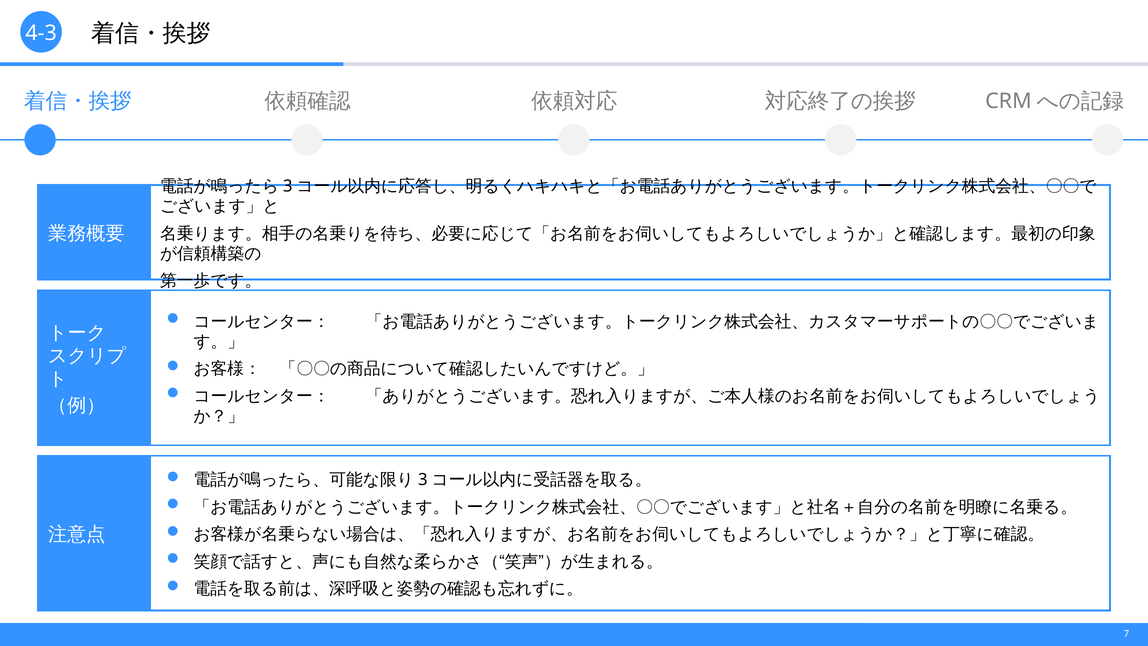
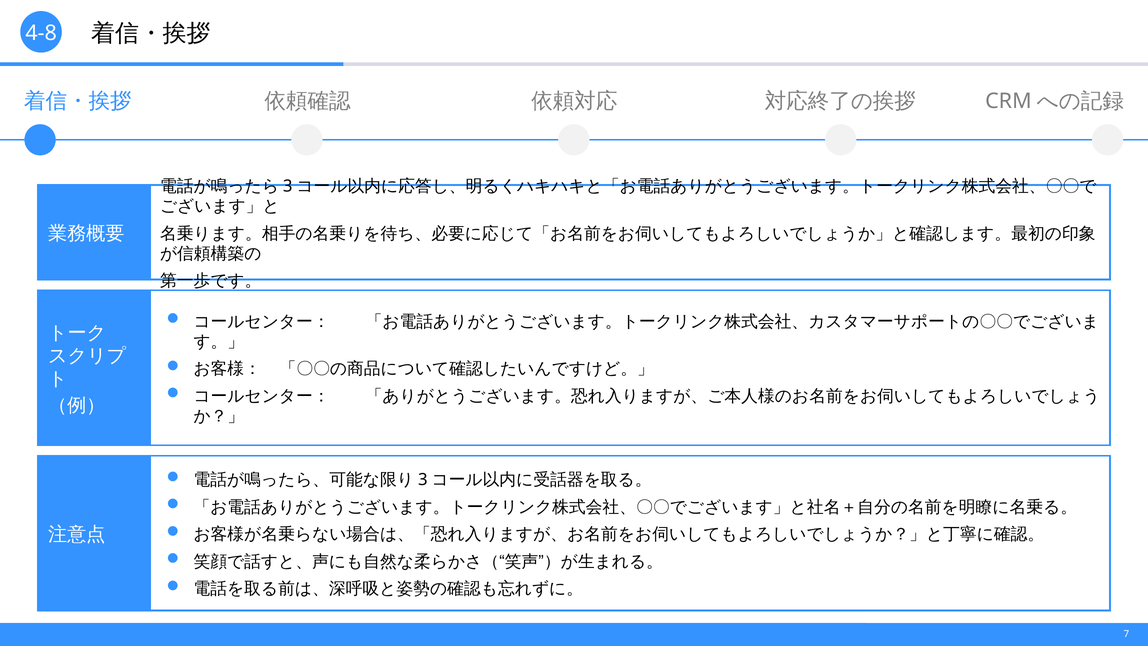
4-3: 4-3 -> 4-8
